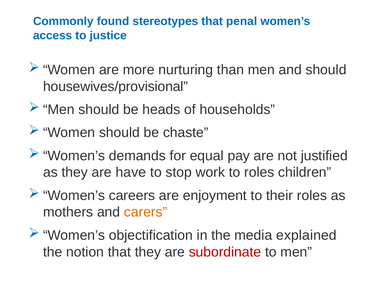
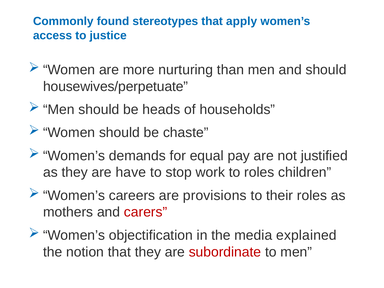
penal: penal -> apply
housewives/provisional: housewives/provisional -> housewives/perpetuate
enjoyment: enjoyment -> provisions
carers colour: orange -> red
